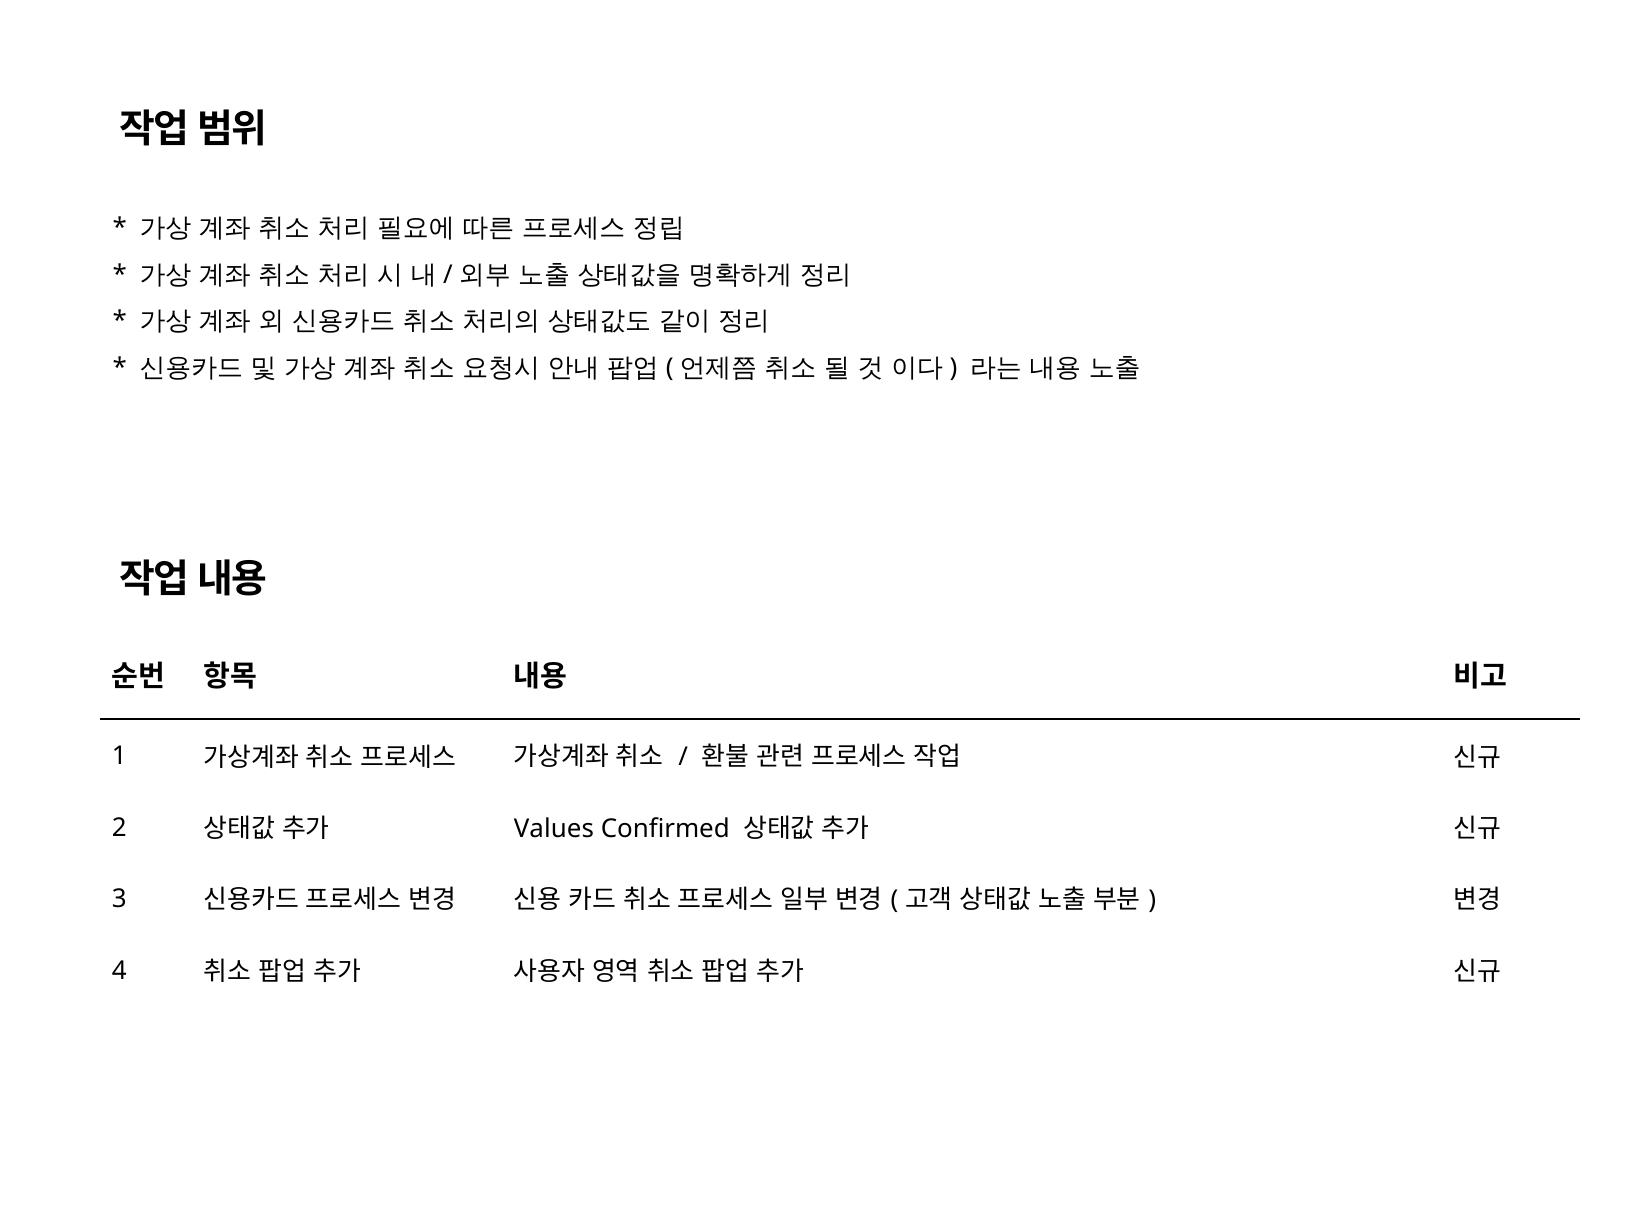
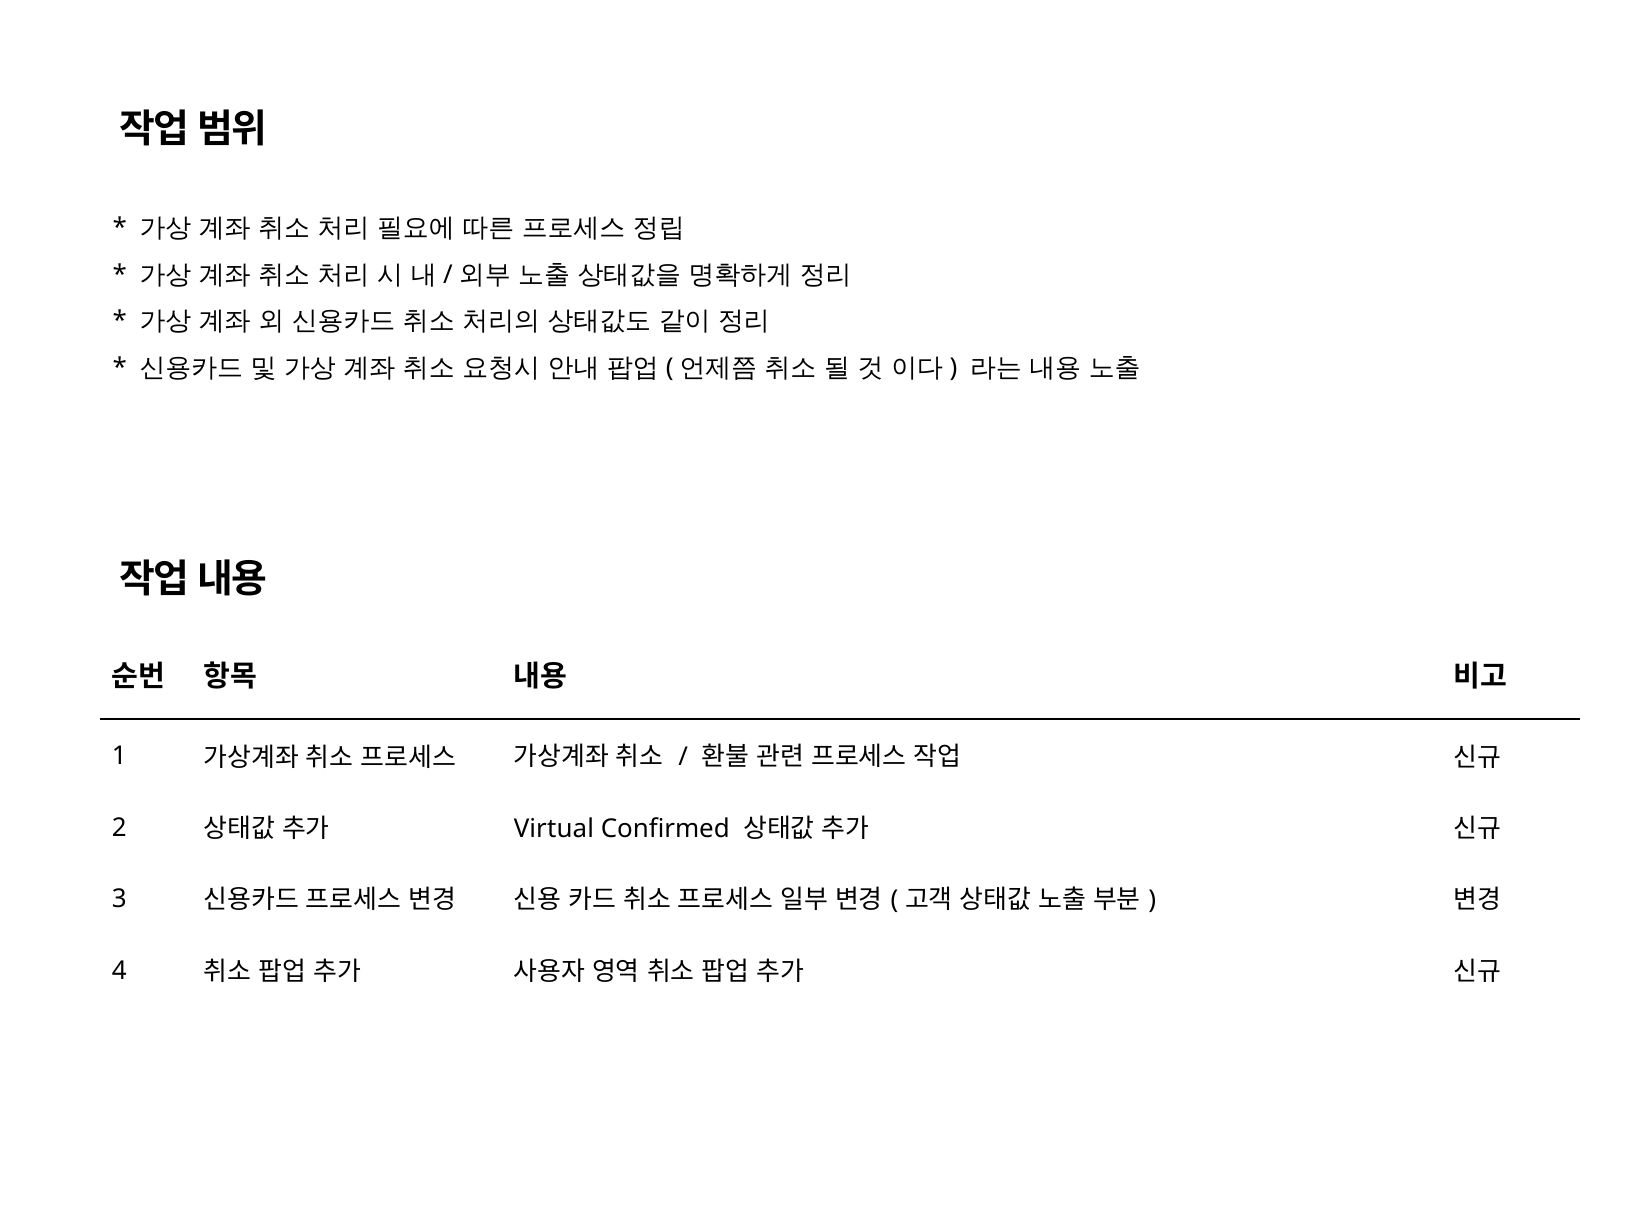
Values: Values -> Virtual
